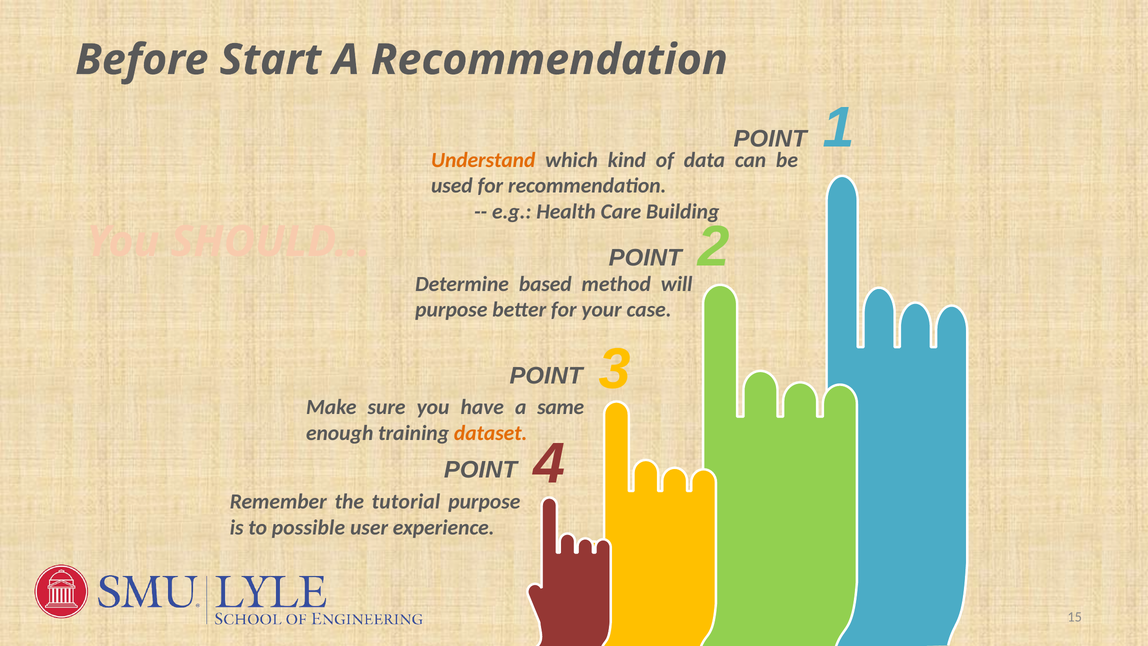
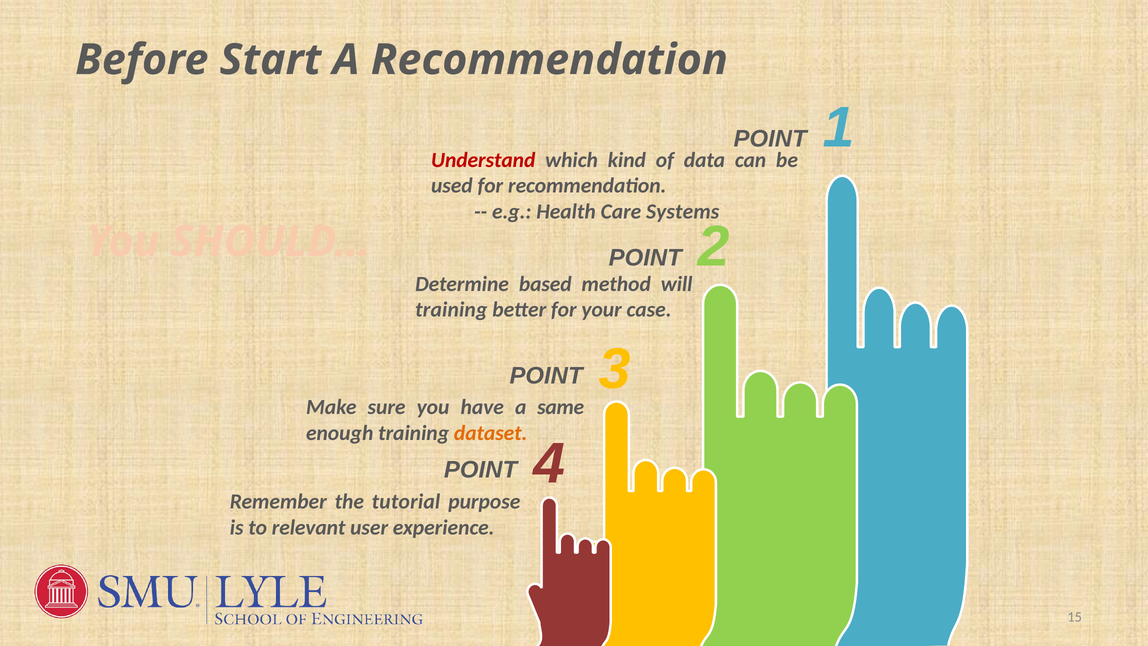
Understand colour: orange -> red
Building: Building -> Systems
purpose at (451, 310): purpose -> training
possible: possible -> relevant
